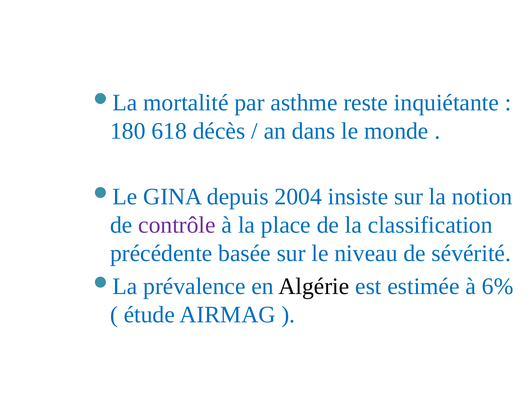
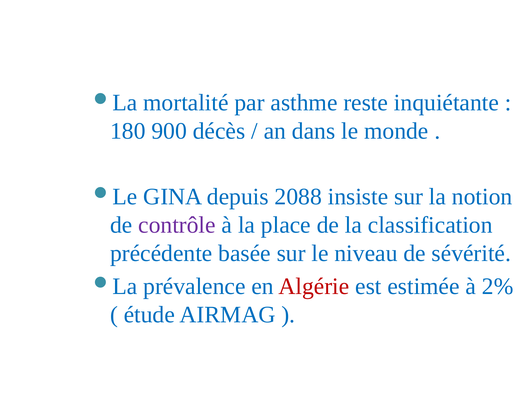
618: 618 -> 900
2004: 2004 -> 2088
Algérie colour: black -> red
6%: 6% -> 2%
